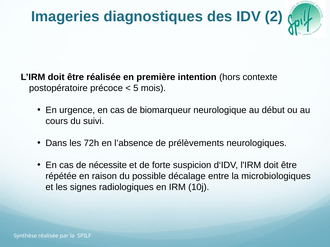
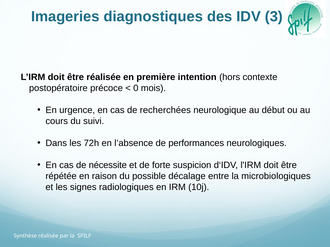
2: 2 -> 3
5: 5 -> 0
biomarqueur: biomarqueur -> recherchées
prélèvements: prélèvements -> performances
